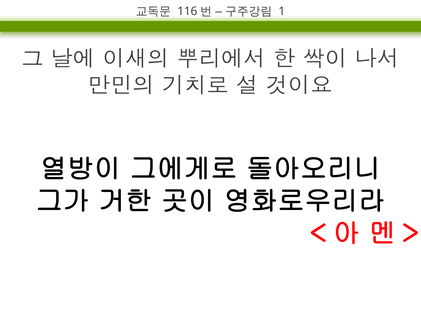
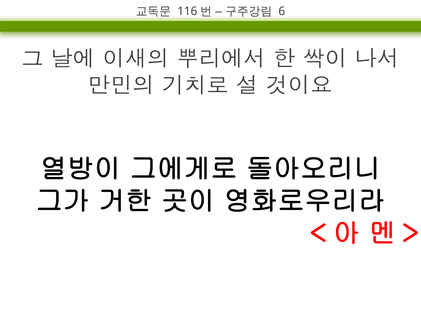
1: 1 -> 6
